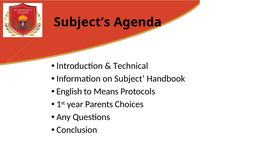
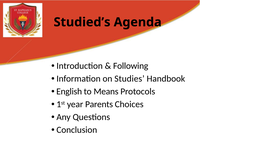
Subject’s: Subject’s -> Studied’s
Technical: Technical -> Following
Subject: Subject -> Studies
